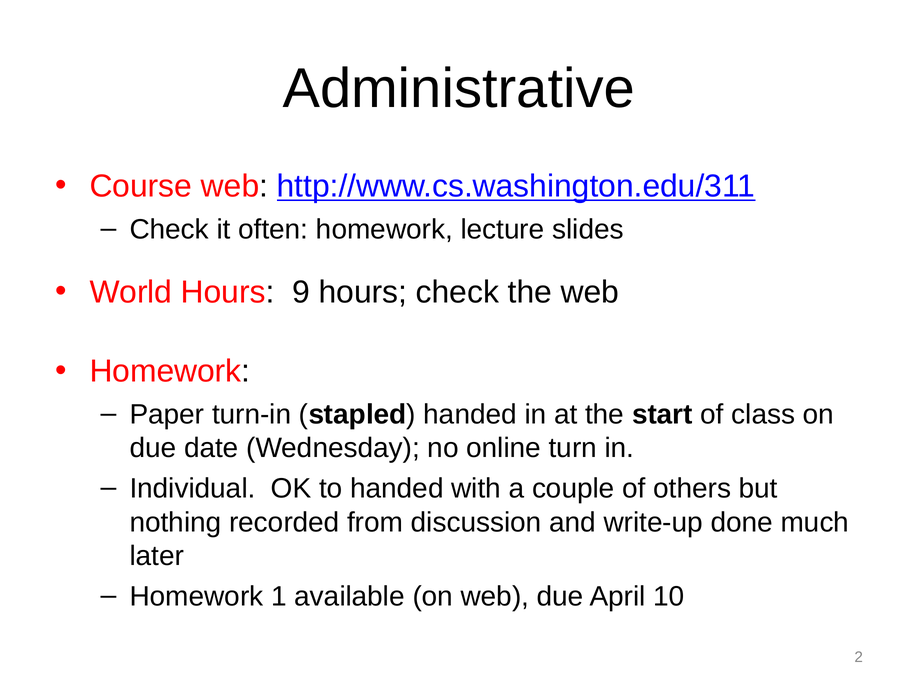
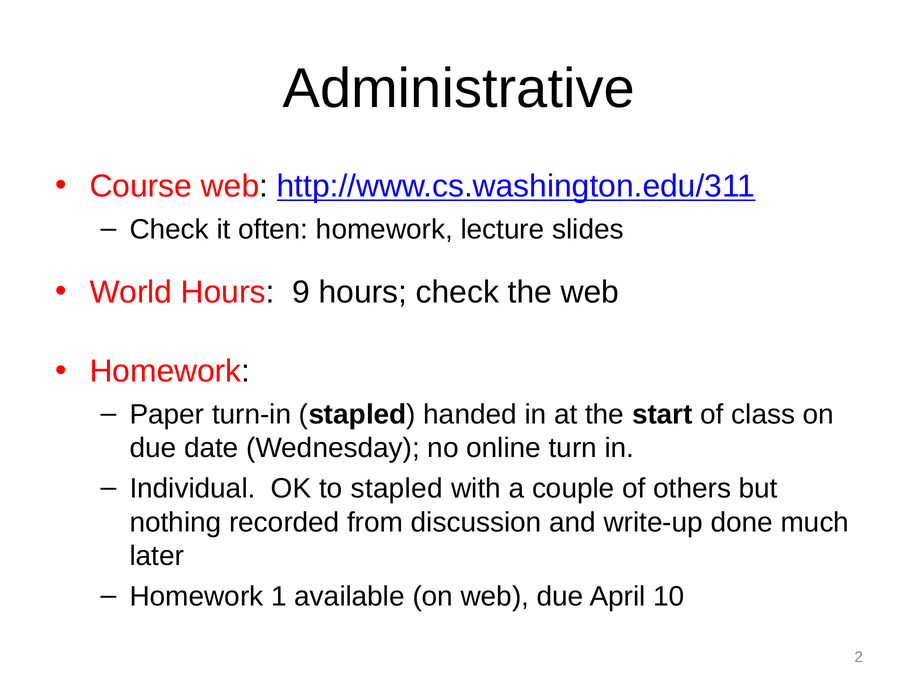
to handed: handed -> stapled
